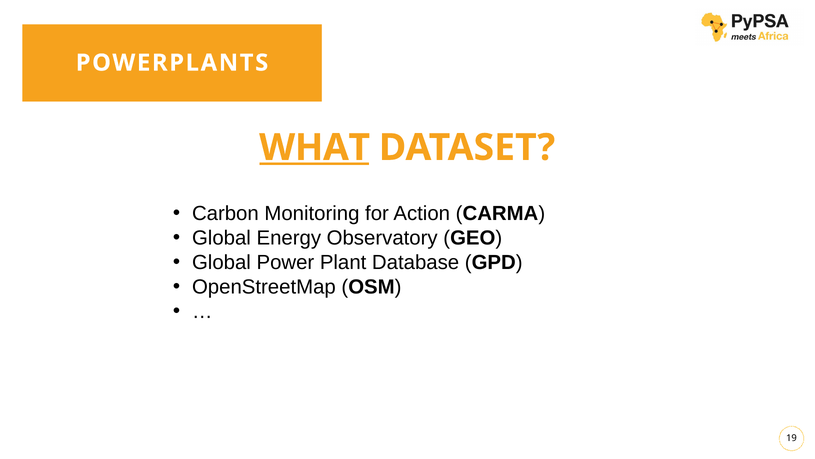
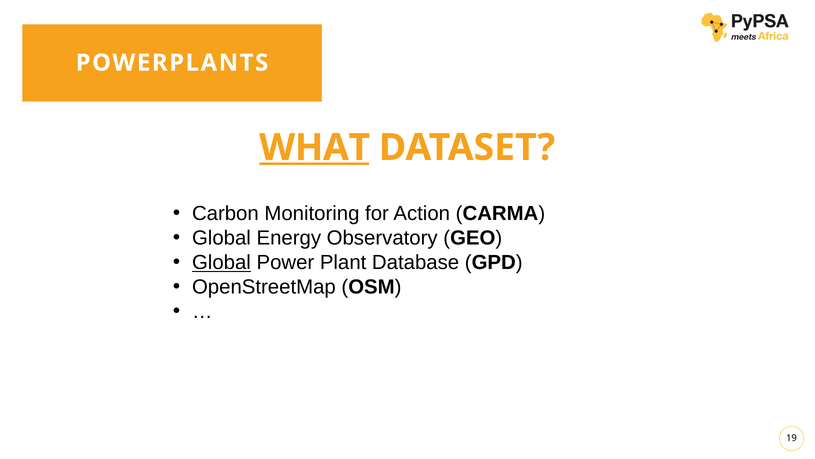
Global at (221, 262) underline: none -> present
